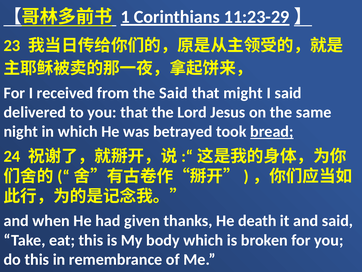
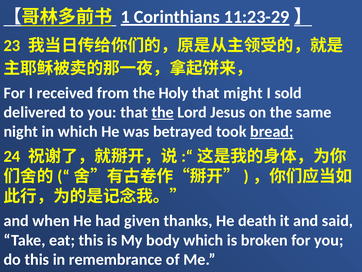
the Said: Said -> Holy
I said: said -> sold
the at (163, 112) underline: none -> present
